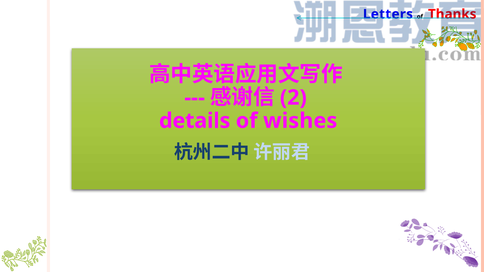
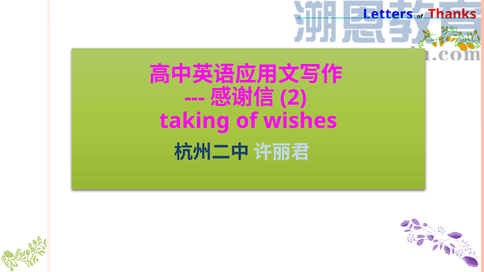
details: details -> taking
